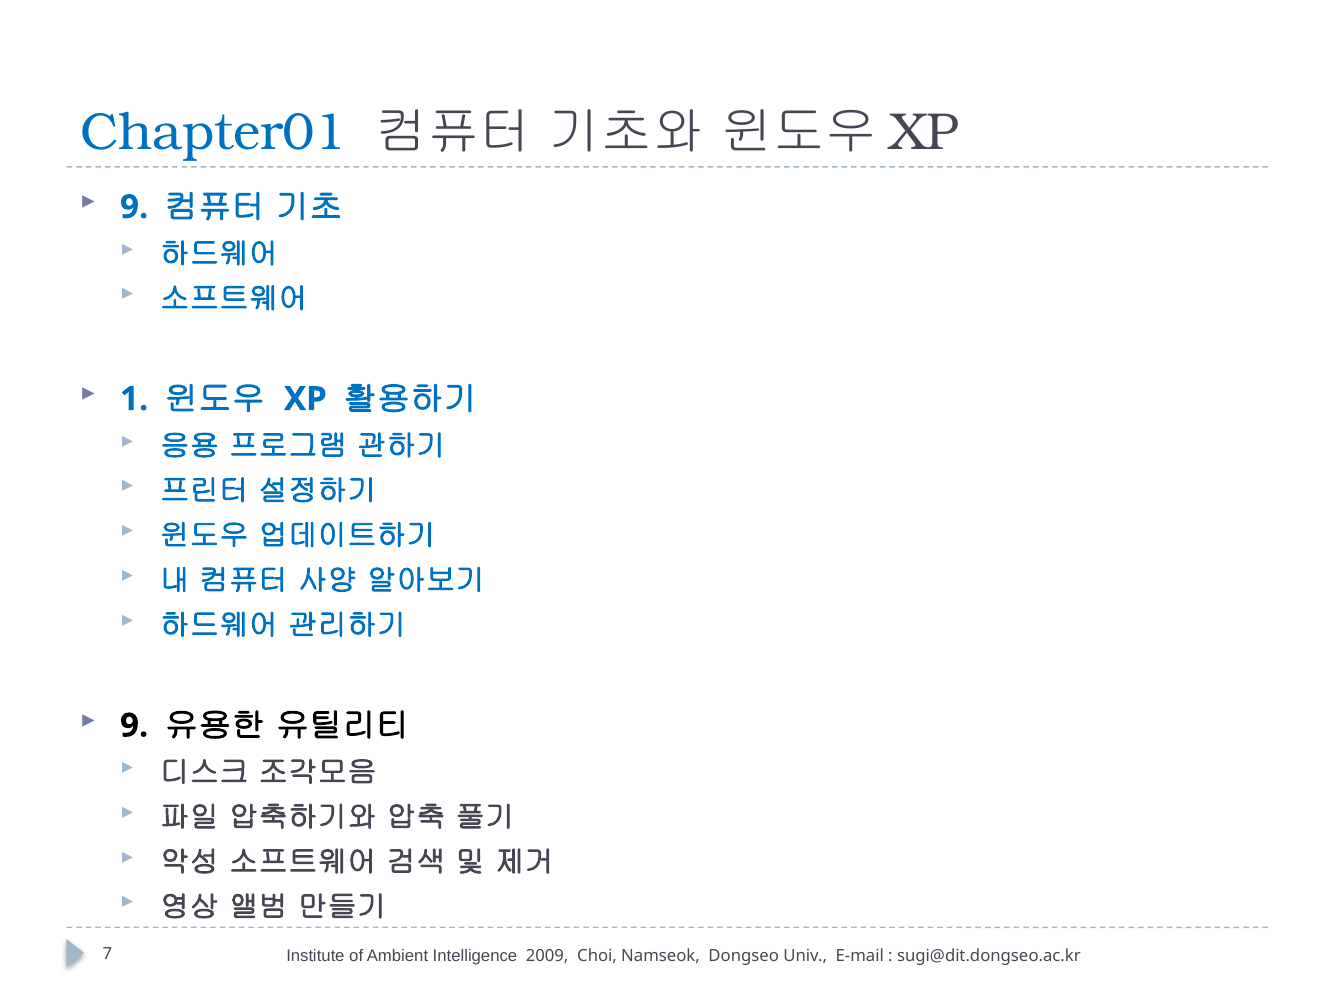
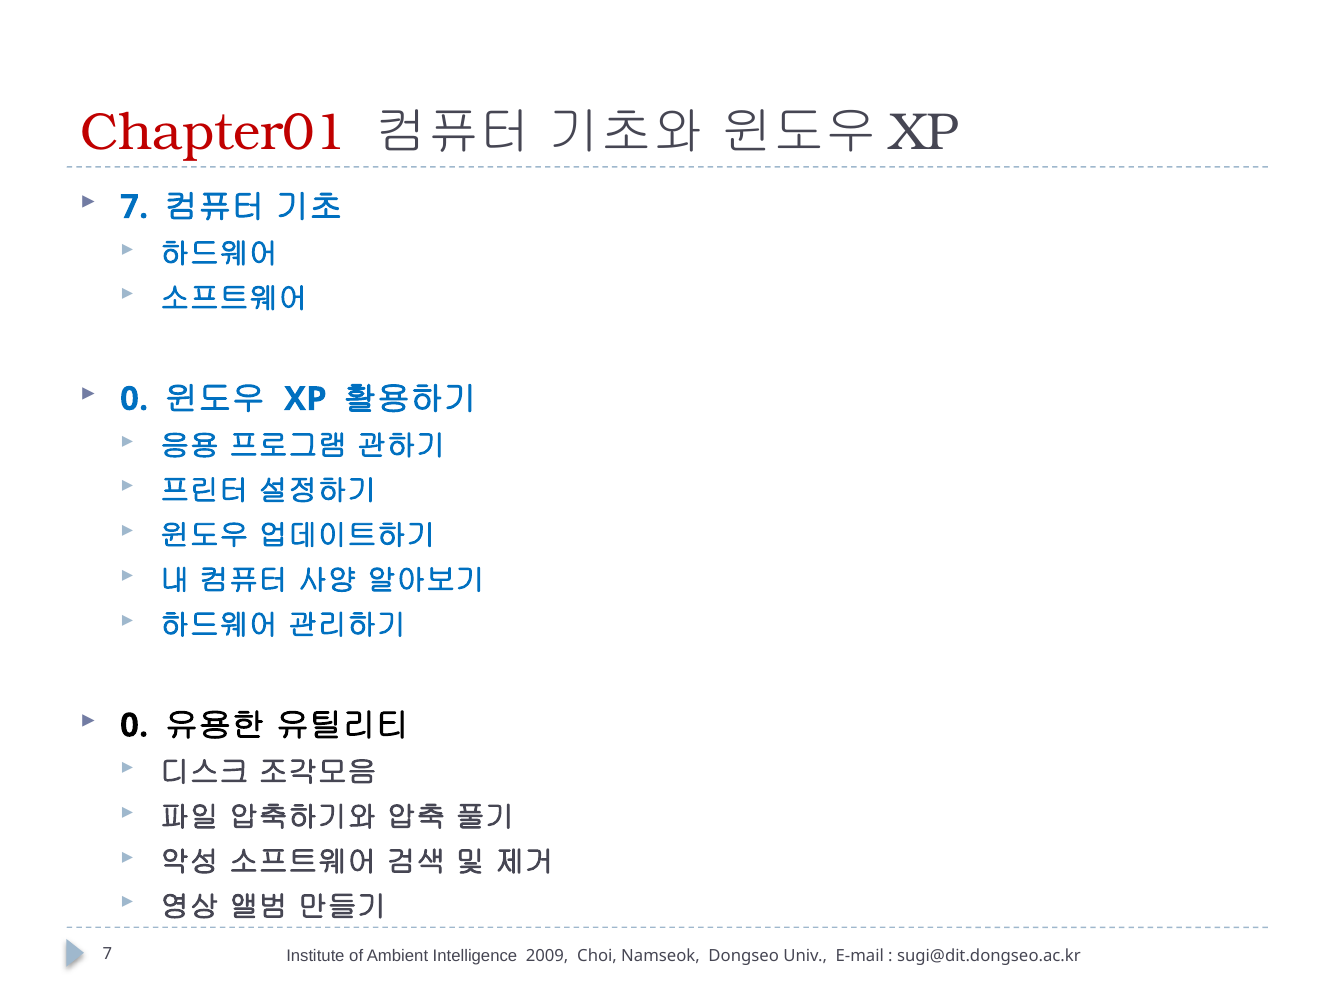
Chapter01 colour: blue -> red
9 at (134, 207): 9 -> 7
1 at (134, 399): 1 -> 0
9 at (134, 726): 9 -> 0
